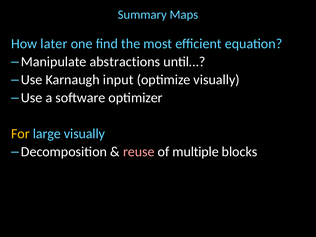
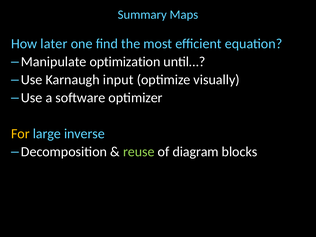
abstractions: abstractions -> optimization
large visually: visually -> inverse
reuse colour: pink -> light green
multiple: multiple -> diagram
